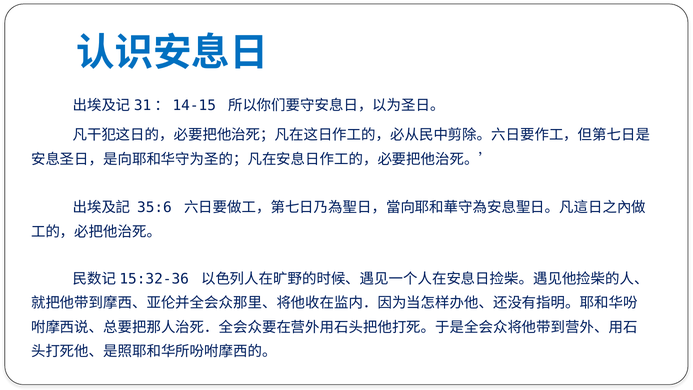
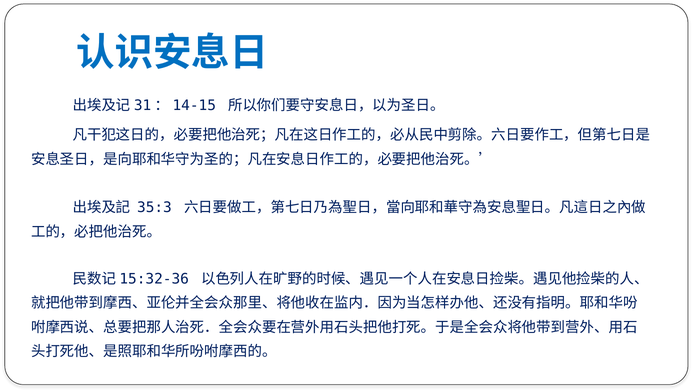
35:6: 35:6 -> 35:3
